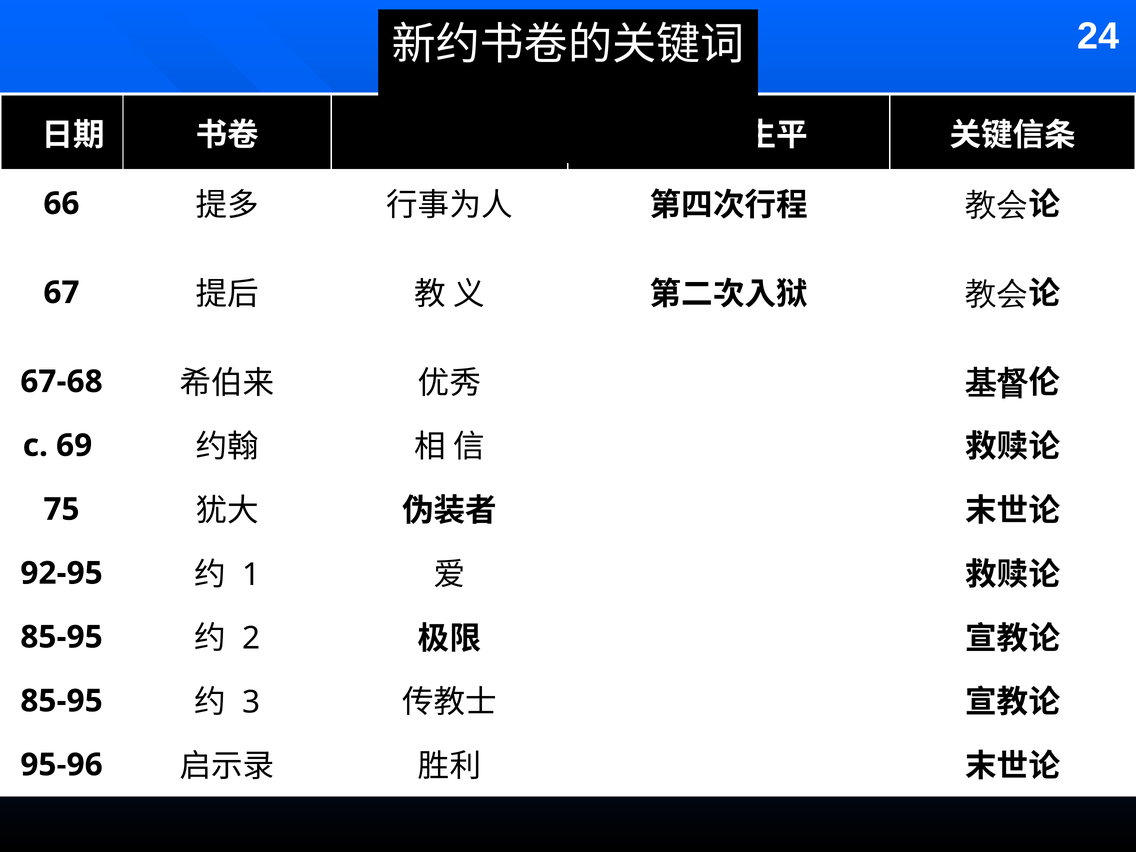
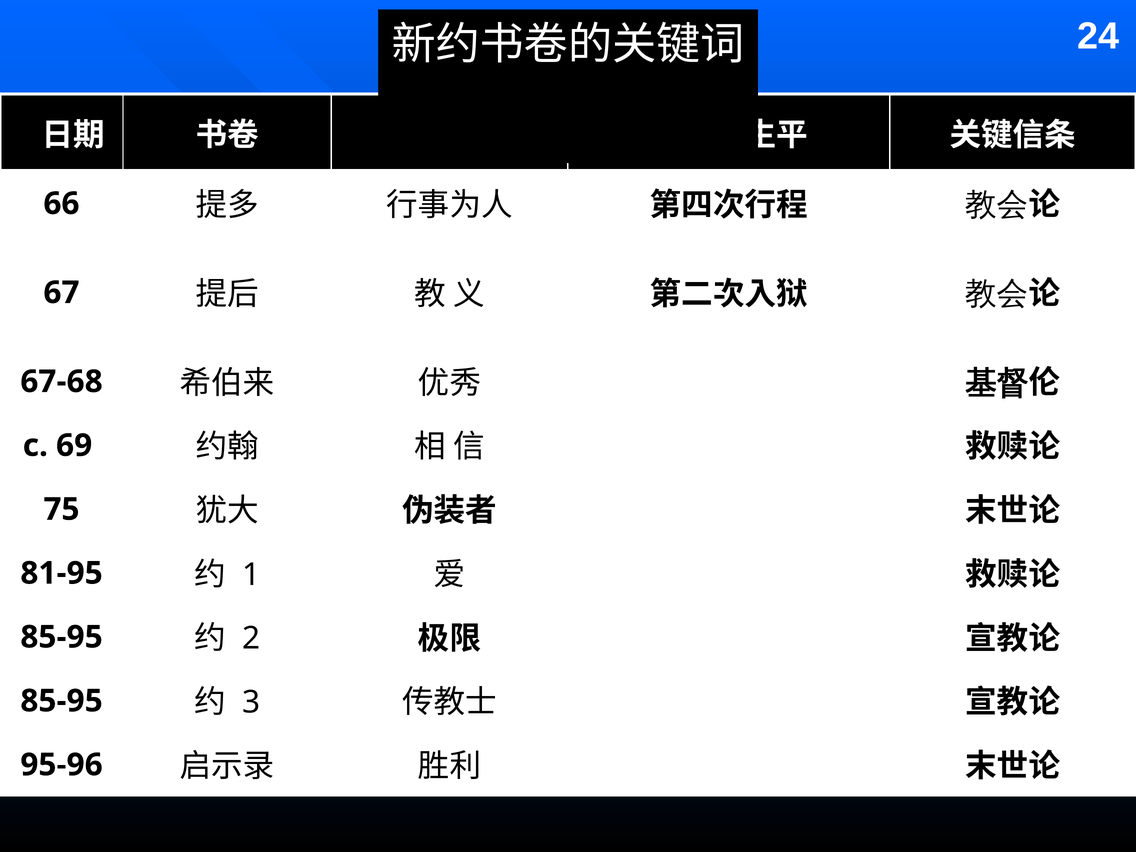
92-95: 92-95 -> 81-95
